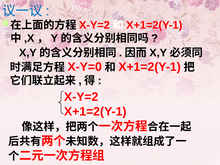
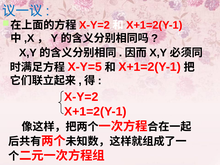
X-Y=0: X-Y=0 -> X-Y=5
